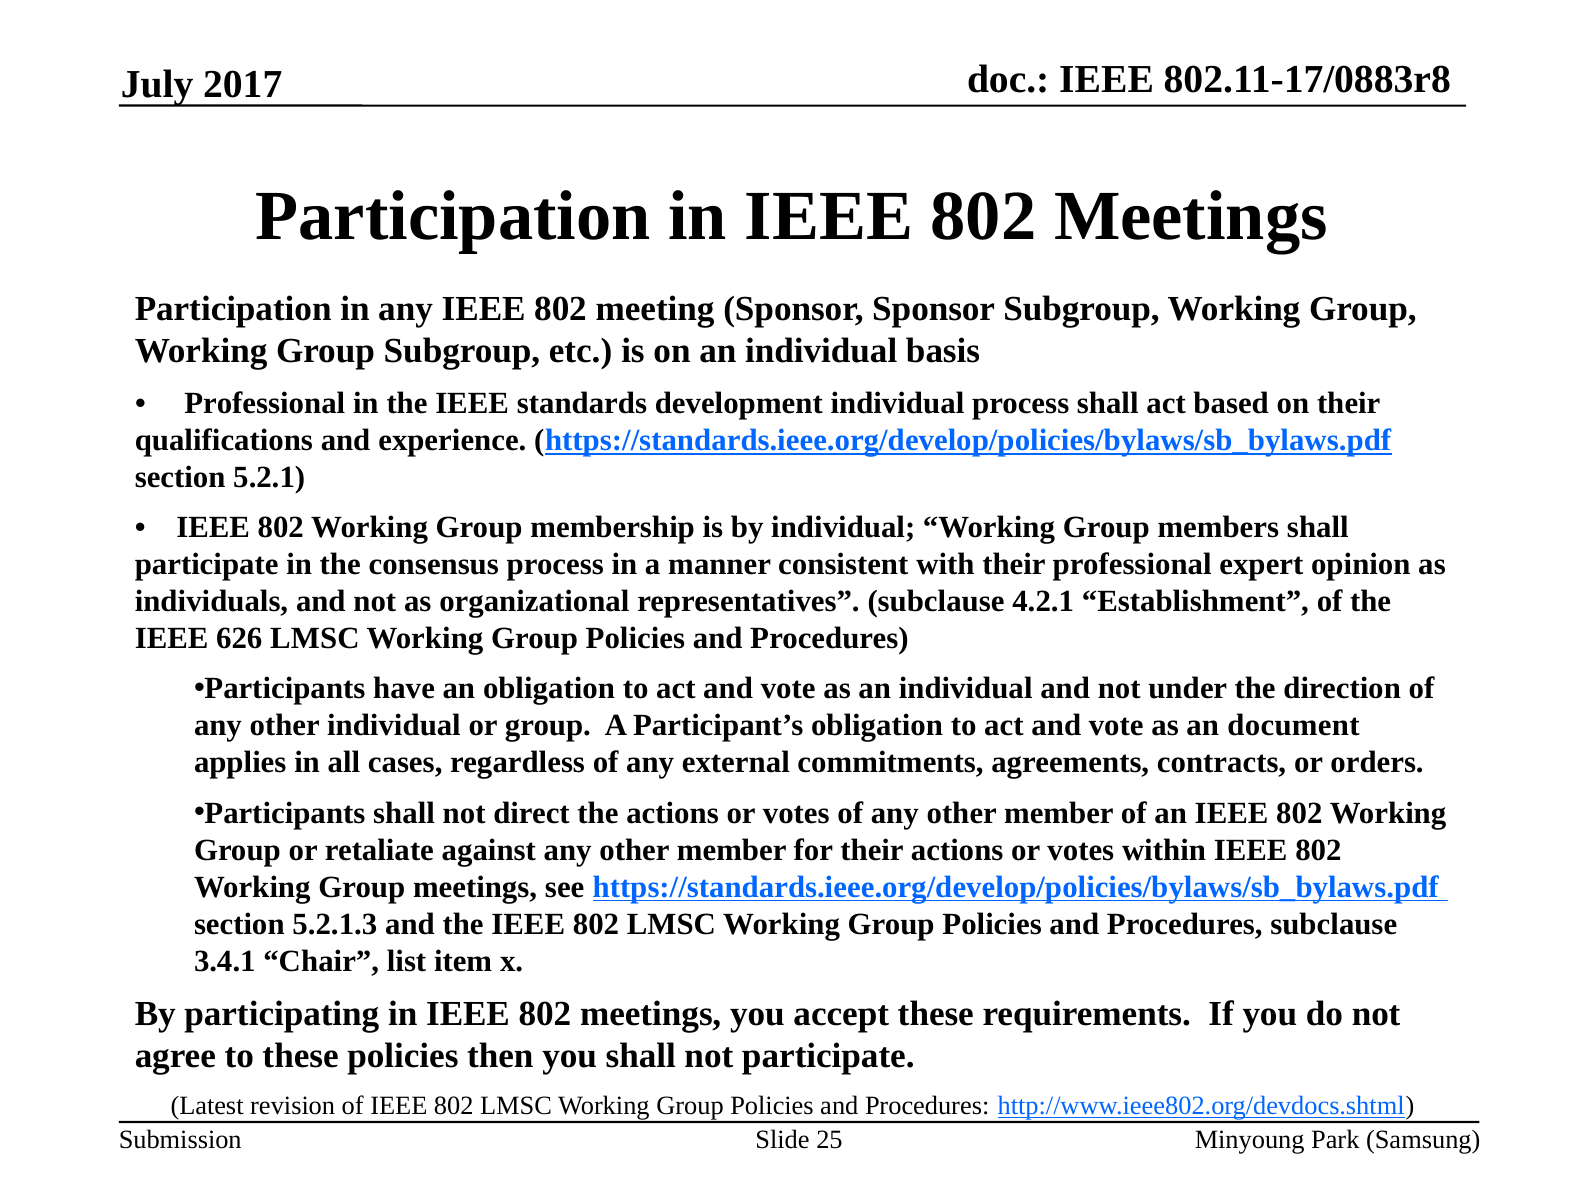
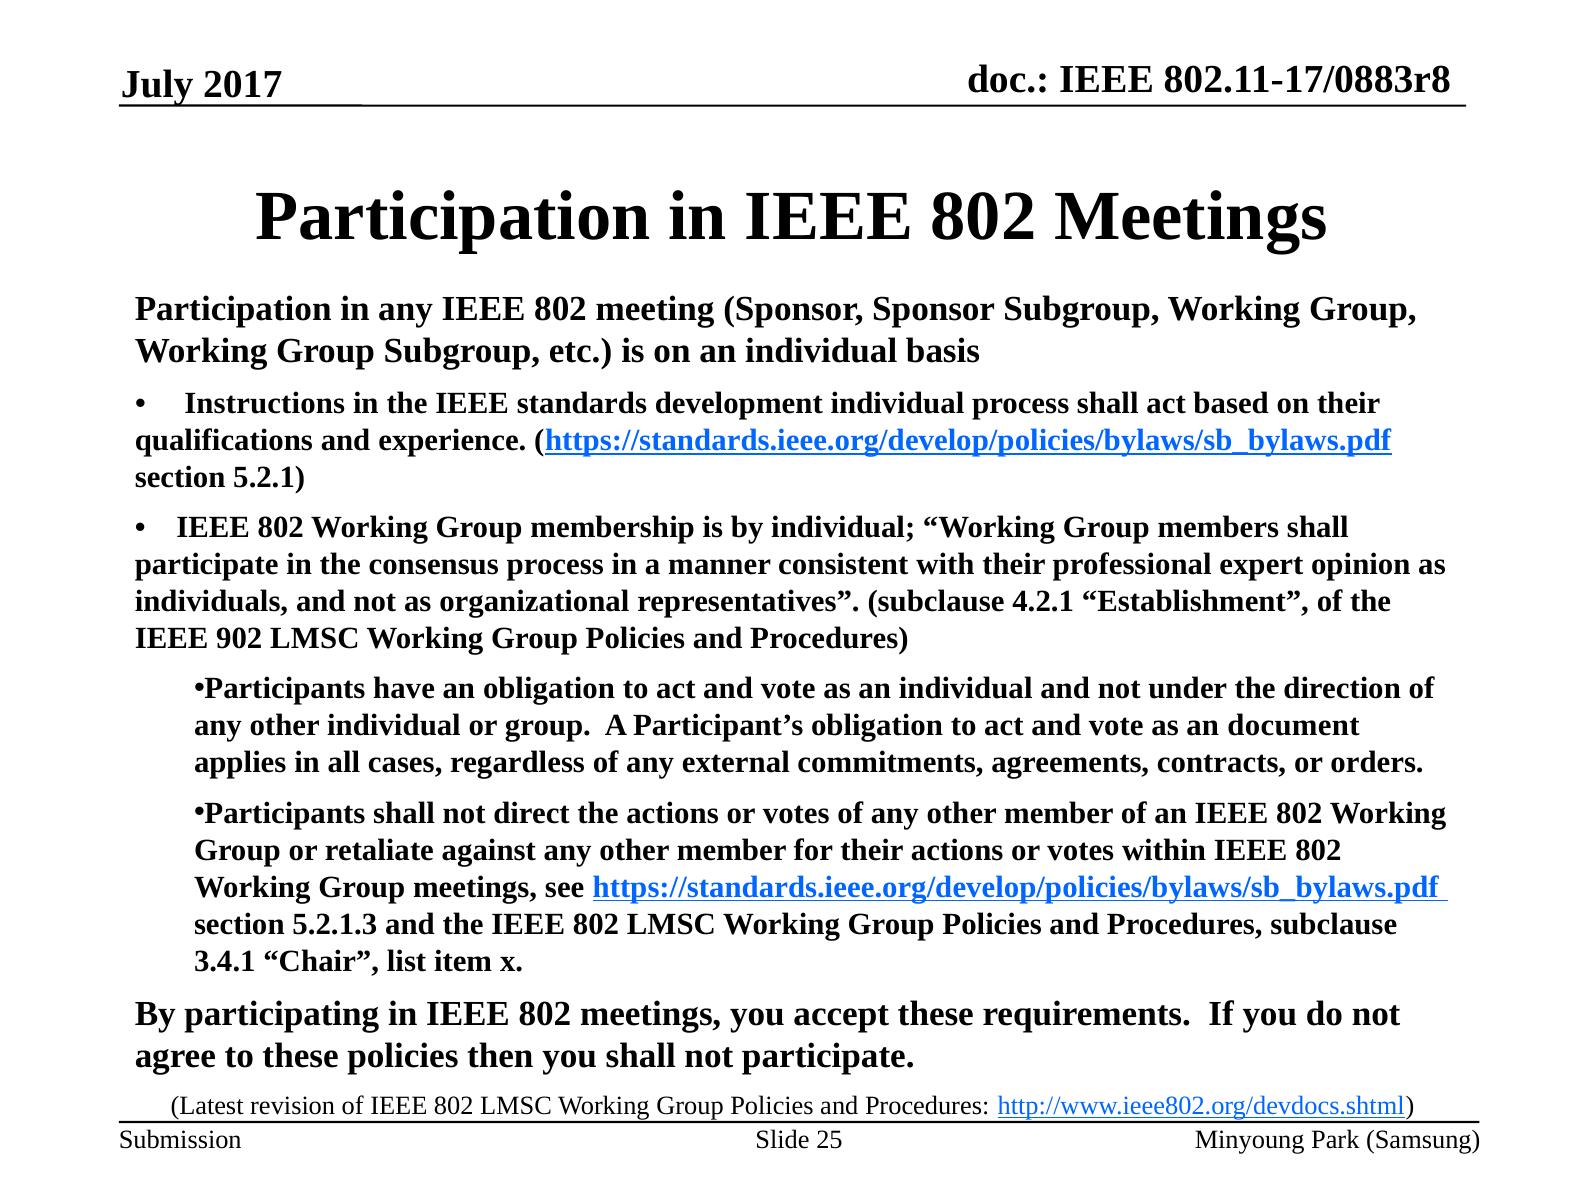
Professional at (265, 404): Professional -> Instructions
626: 626 -> 902
